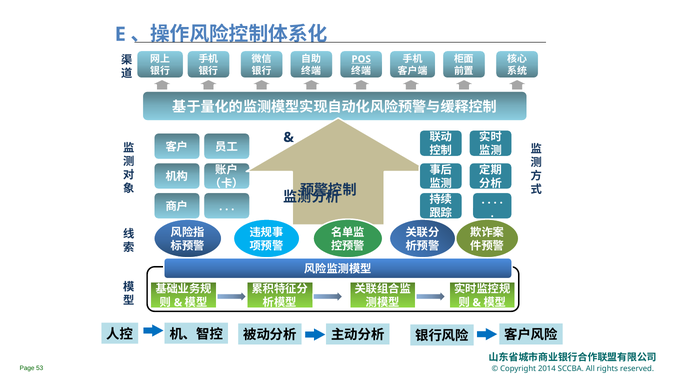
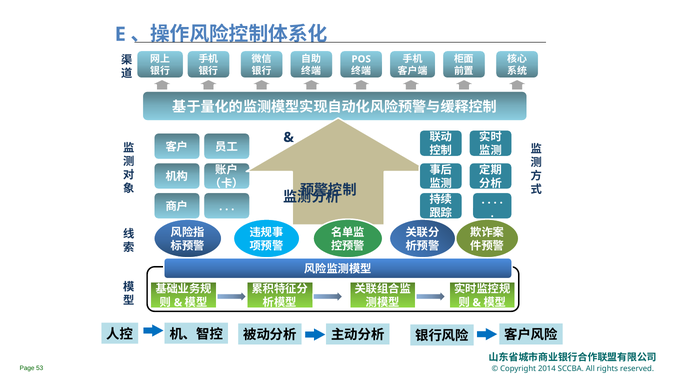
POS underline: present -> none
